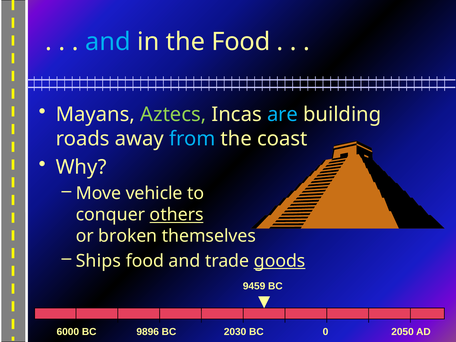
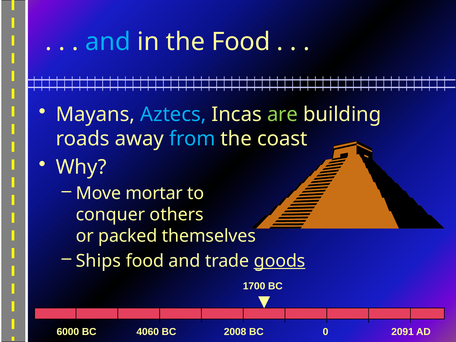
Aztecs colour: light green -> light blue
are colour: light blue -> light green
vehicle: vehicle -> mortar
others underline: present -> none
broken: broken -> packed
9459: 9459 -> 1700
9896: 9896 -> 4060
2030: 2030 -> 2008
2050: 2050 -> 2091
